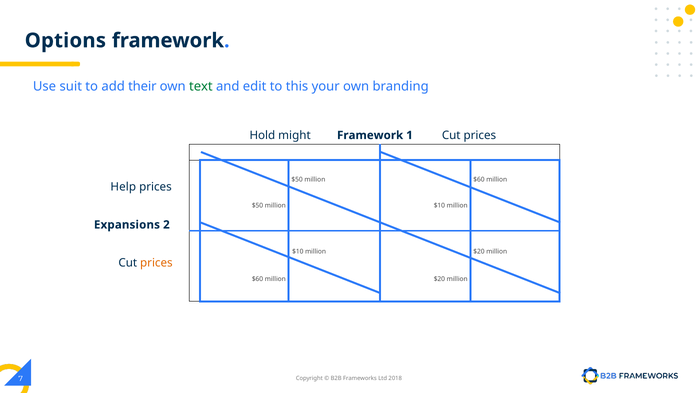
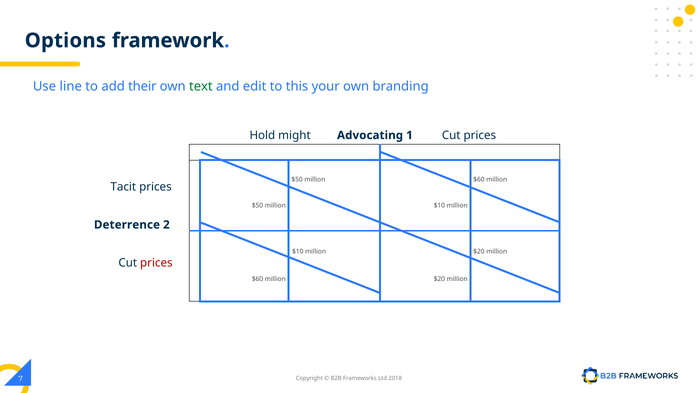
suit: suit -> line
Framework at (370, 135): Framework -> Advocating
Help: Help -> Tacit
Expansions: Expansions -> Deterrence
prices at (156, 263) colour: orange -> red
